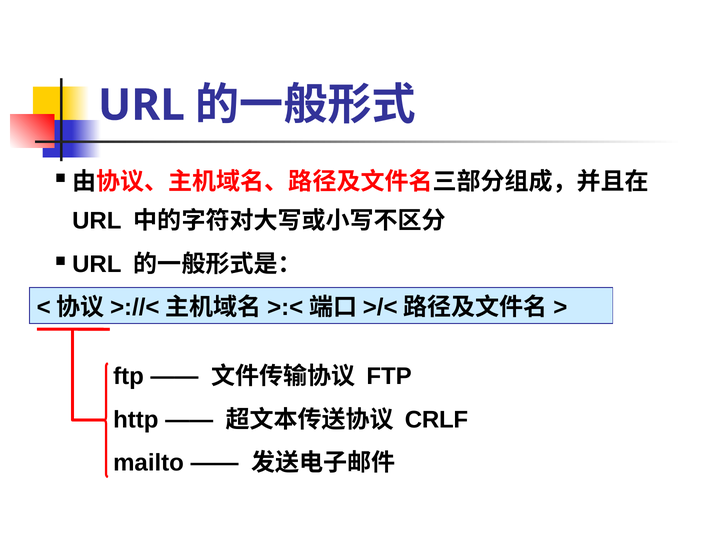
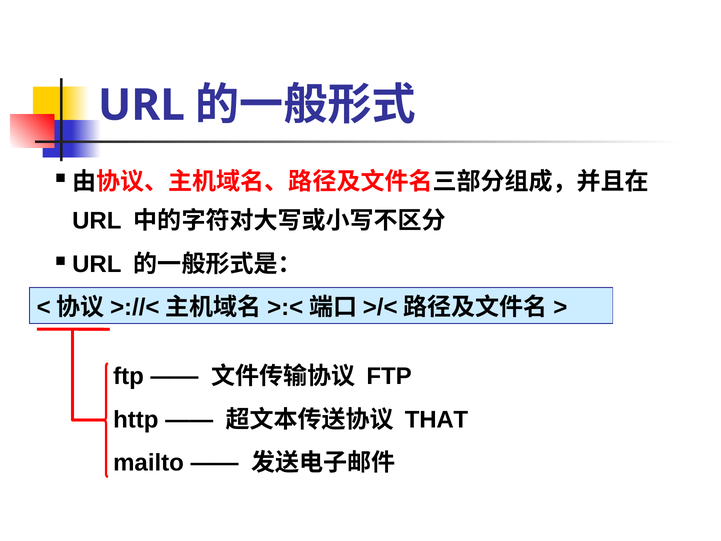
CRLF: CRLF -> THAT
